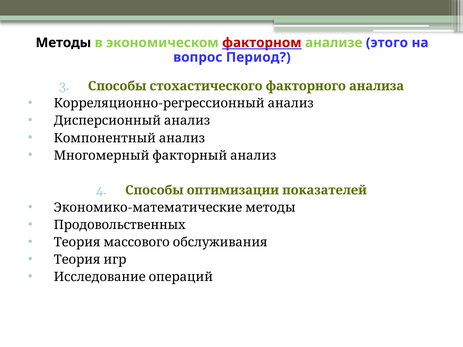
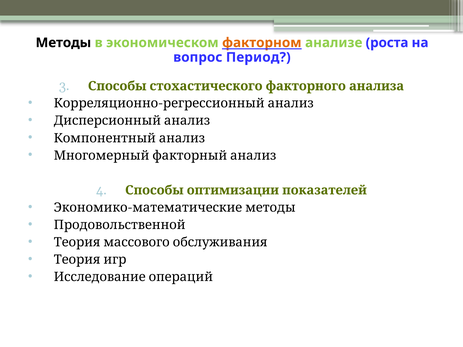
факторном colour: red -> orange
этого: этого -> роста
Продовольственных: Продовольственных -> Продовольственной
